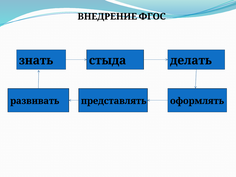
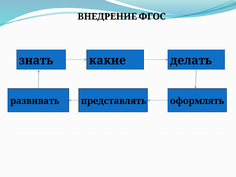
стыда: стыда -> какие
